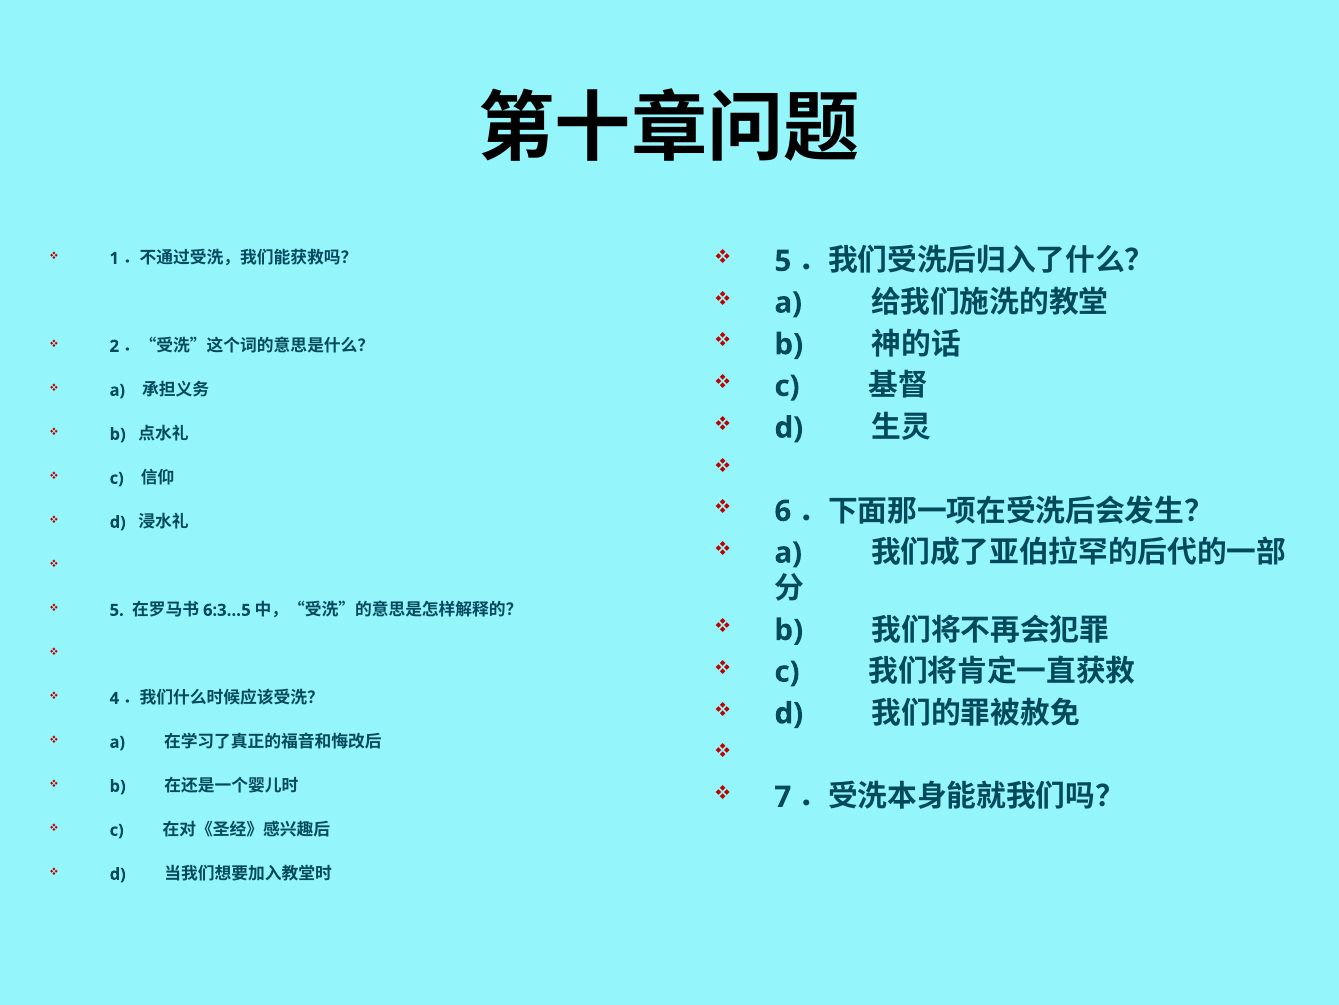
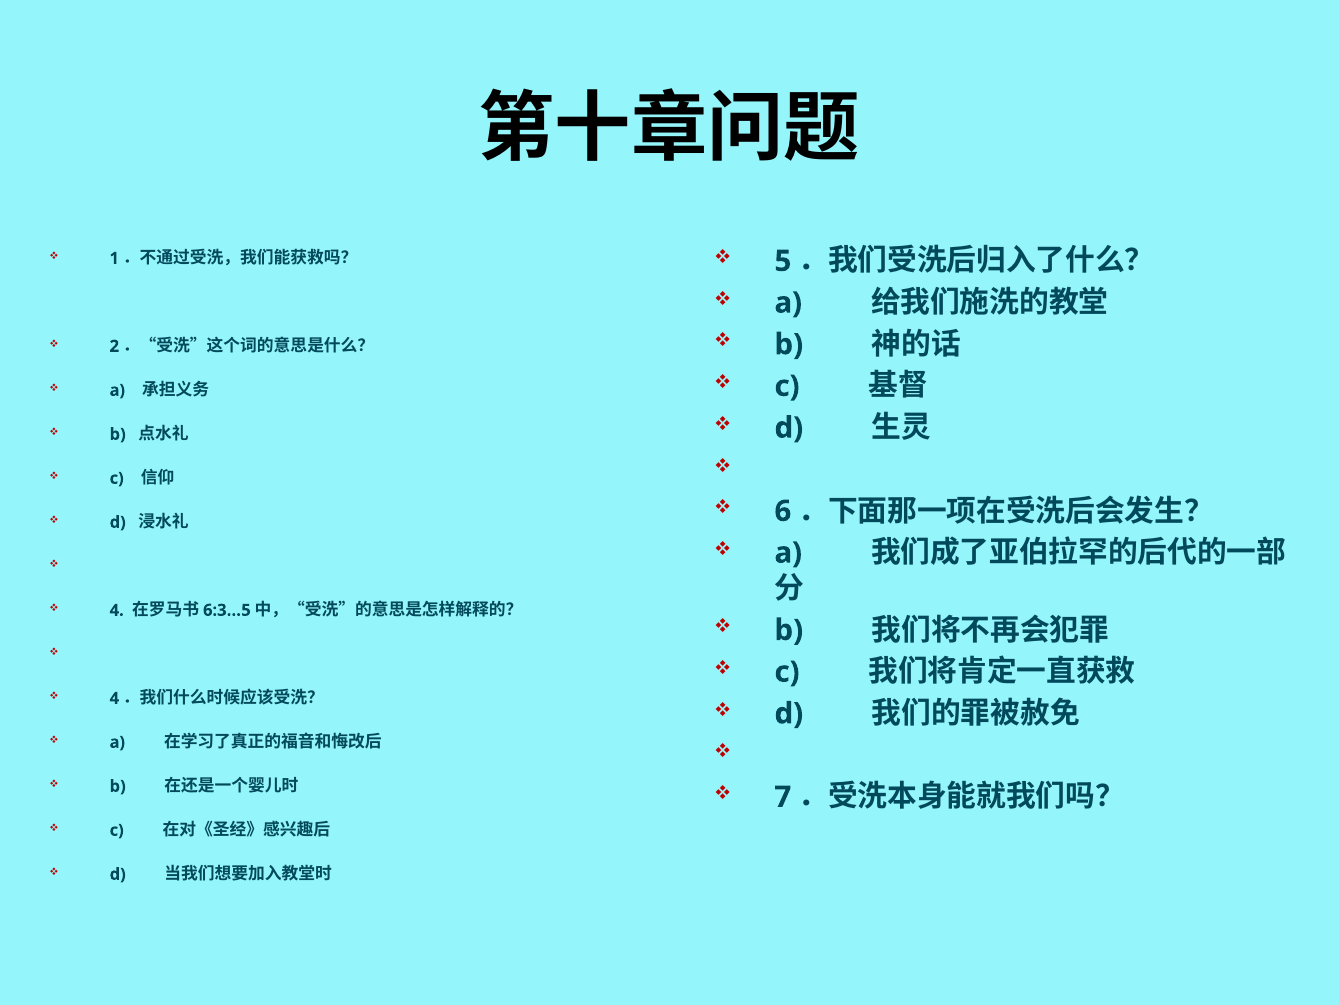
5 at (117, 610): 5 -> 4
